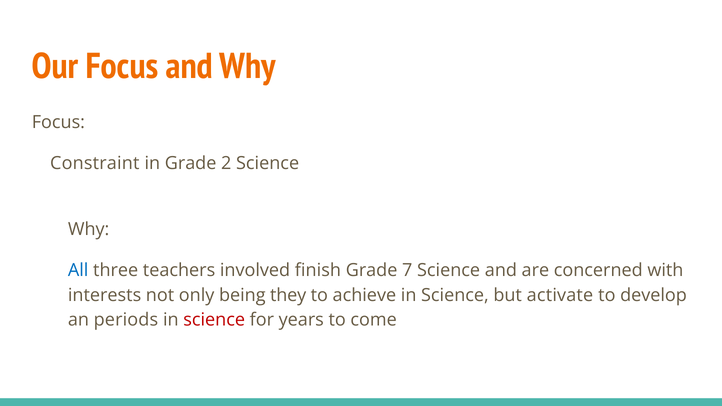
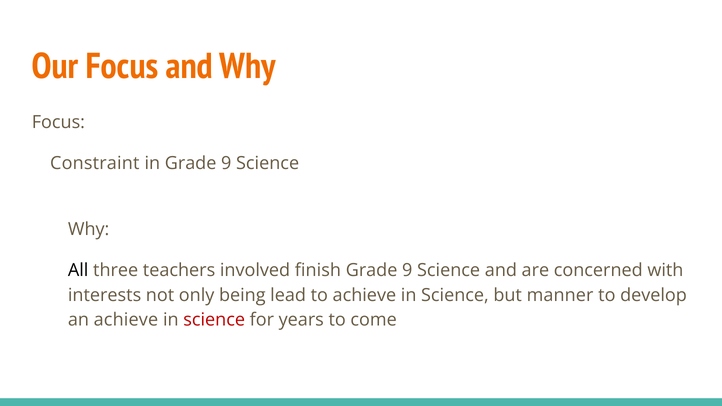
in Grade 2: 2 -> 9
All colour: blue -> black
7 at (407, 270): 7 -> 9
they: they -> lead
activate: activate -> manner
an periods: periods -> achieve
